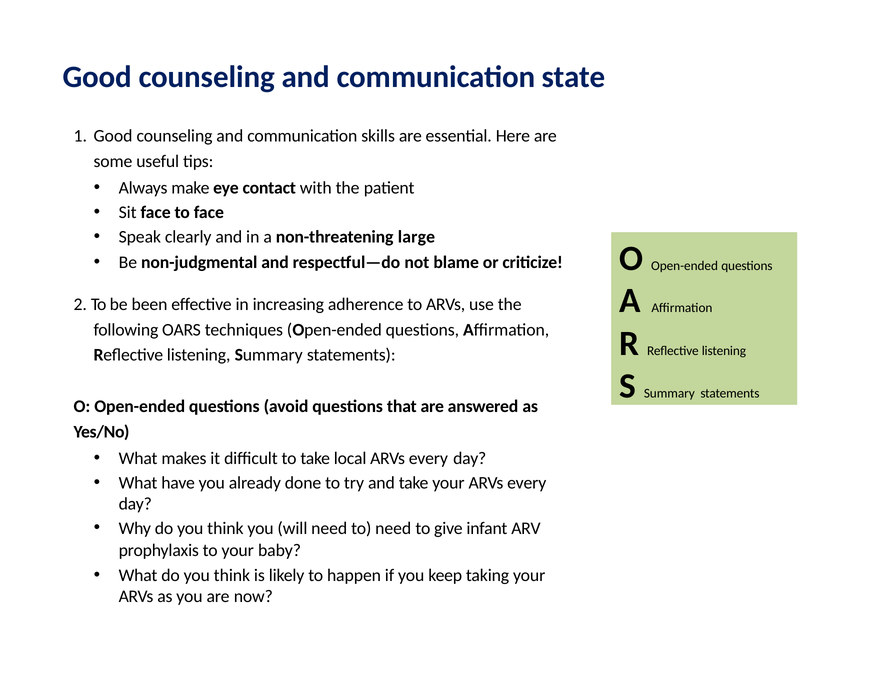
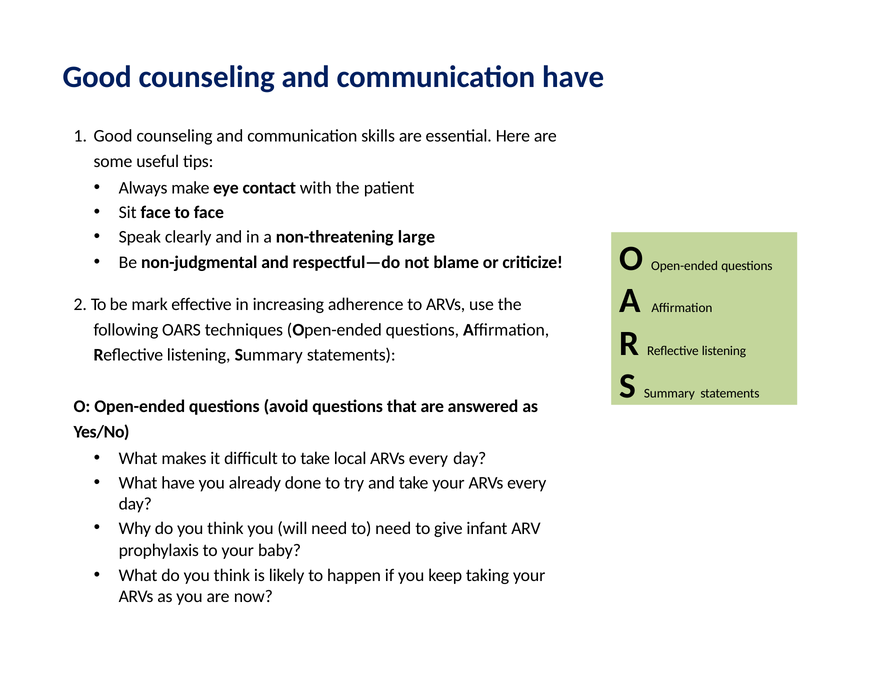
communication state: state -> have
been: been -> mark
